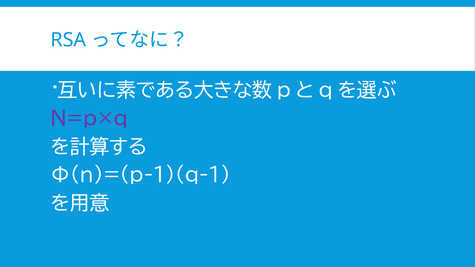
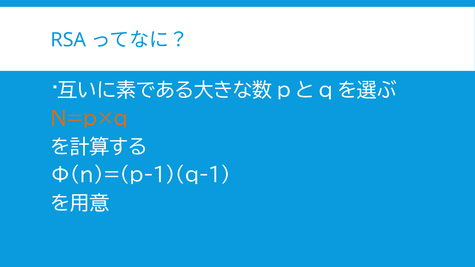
N=p×q colour: purple -> orange
